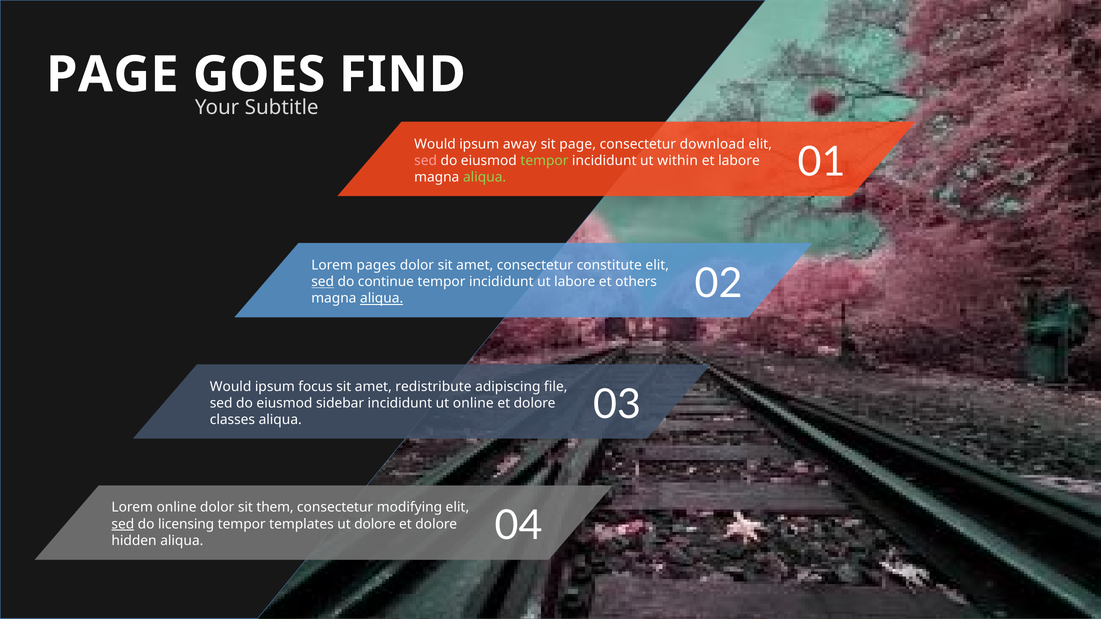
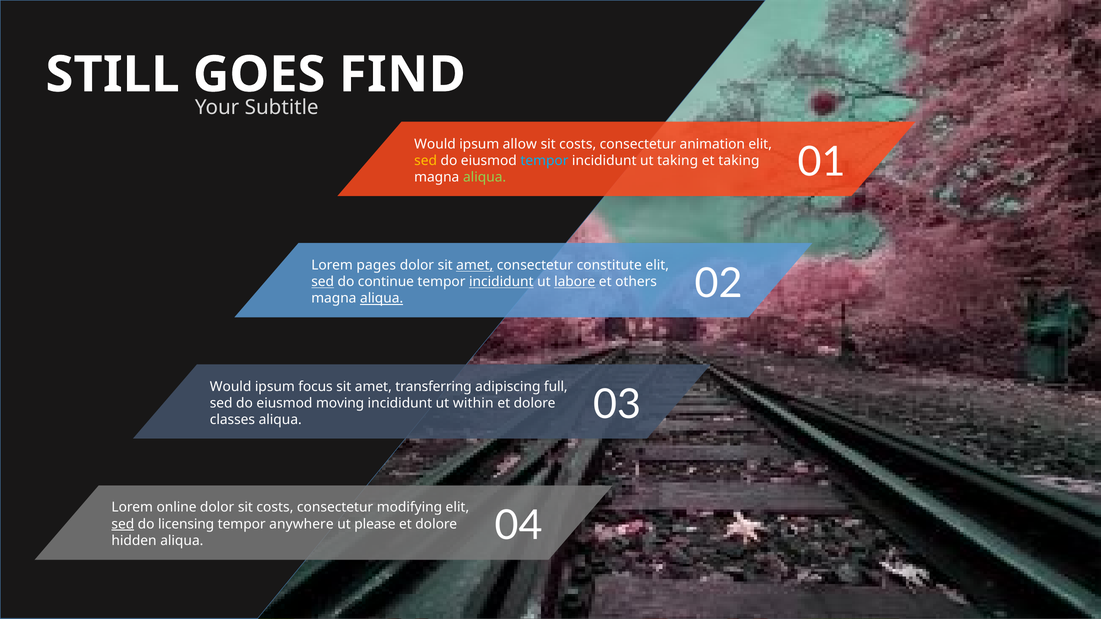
PAGE at (112, 75): PAGE -> STILL
away: away -> allow
page at (578, 144): page -> costs
download: download -> animation
sed at (426, 161) colour: pink -> yellow
tempor at (544, 161) colour: light green -> light blue
ut within: within -> taking
et labore: labore -> taking
amet at (475, 266) underline: none -> present
incididunt at (501, 282) underline: none -> present
labore at (575, 282) underline: none -> present
redistribute: redistribute -> transferring
file: file -> full
sidebar: sidebar -> moving
ut online: online -> within
dolor sit them: them -> costs
templates: templates -> anywhere
ut dolore: dolore -> please
